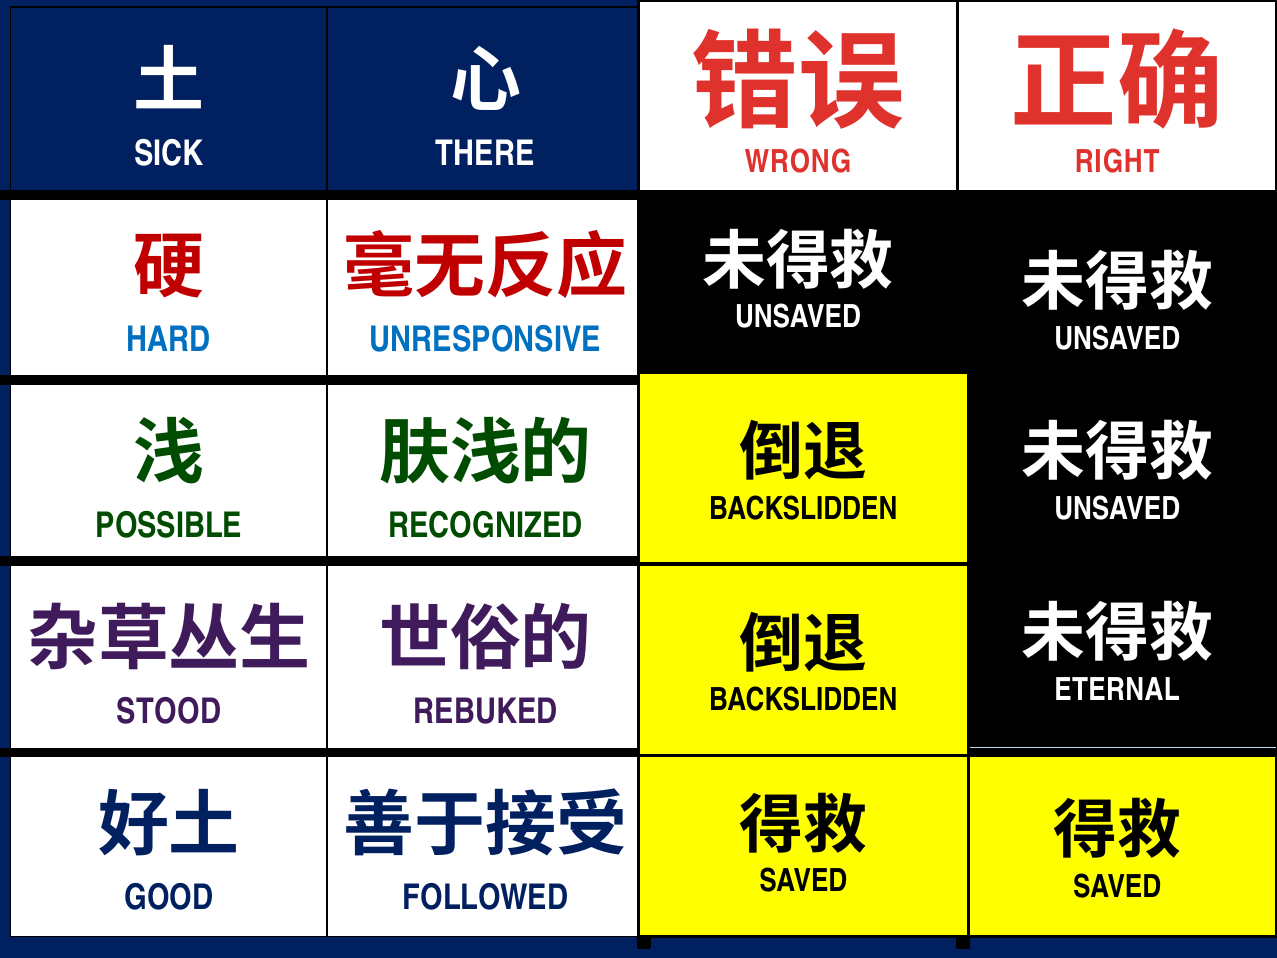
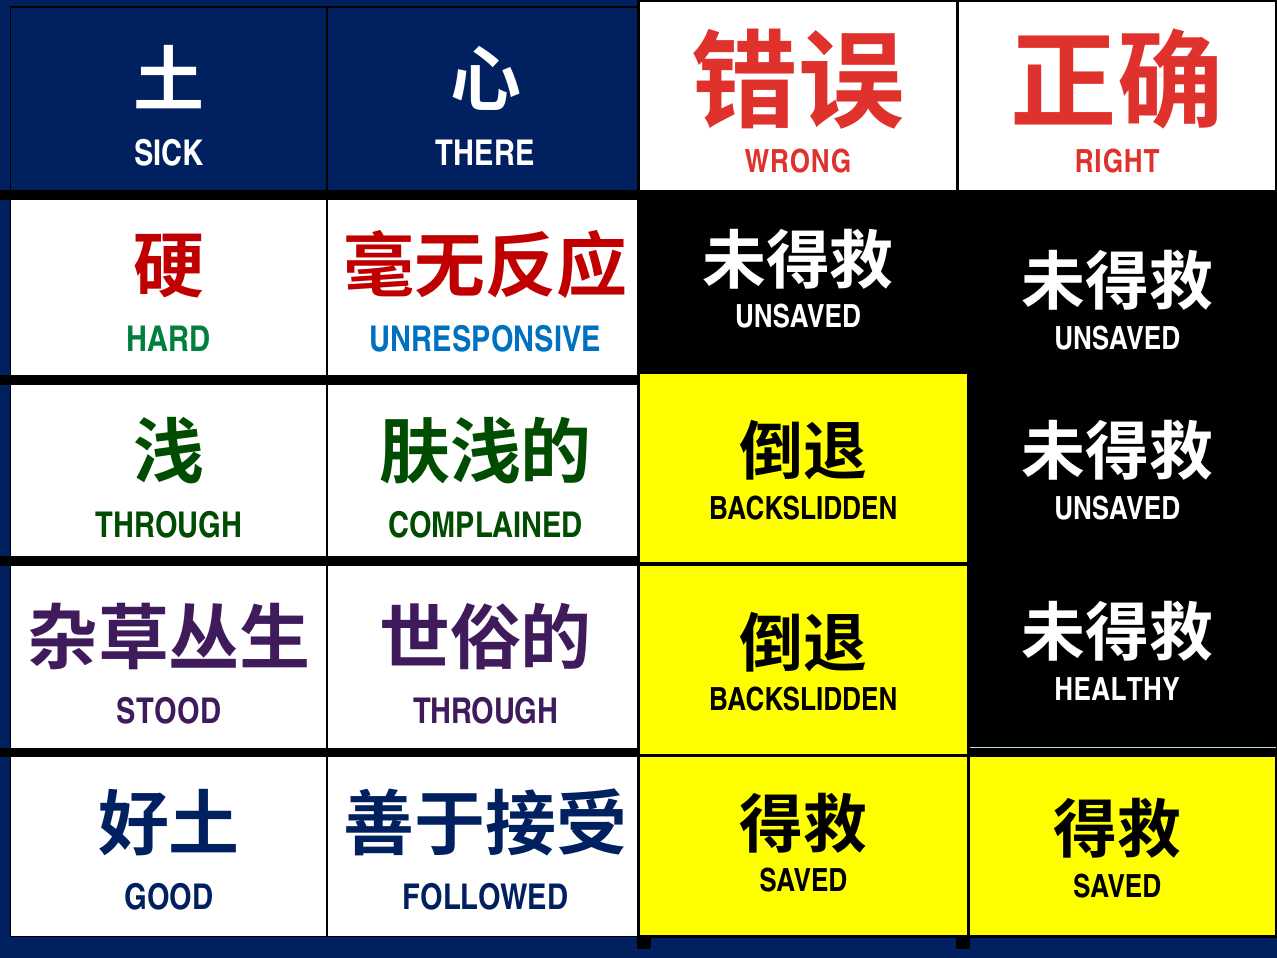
HARD colour: blue -> green
POSSIBLE at (169, 526): POSSIBLE -> THROUGH
RECOGNIZED: RECOGNIZED -> COMPLAINED
ETERNAL: ETERNAL -> HEALTHY
REBUKED at (486, 711): REBUKED -> THROUGH
